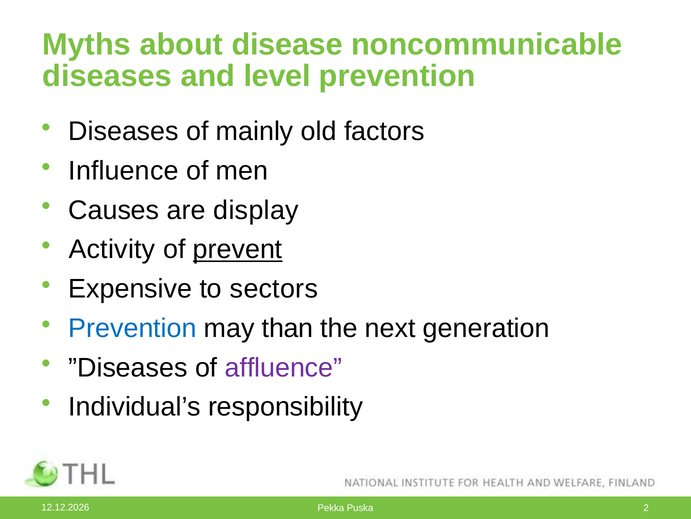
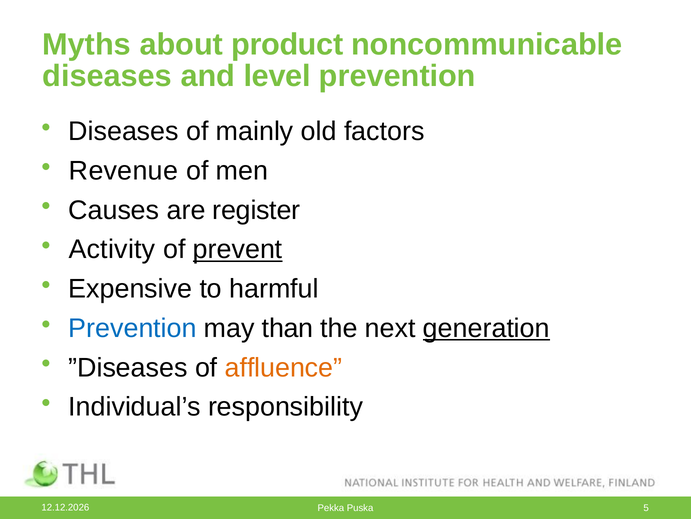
disease: disease -> product
Influence: Influence -> Revenue
display: display -> register
sectors: sectors -> harmful
generation underline: none -> present
affluence colour: purple -> orange
2: 2 -> 5
